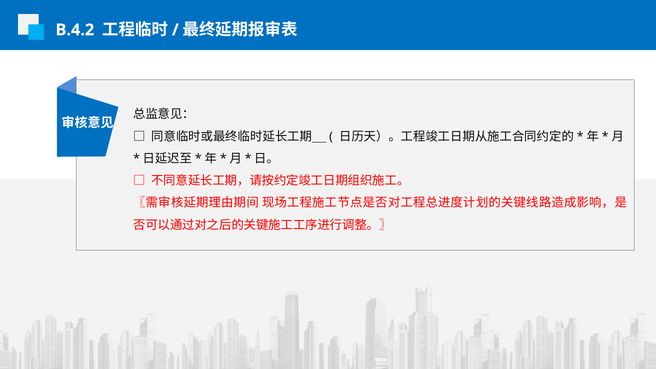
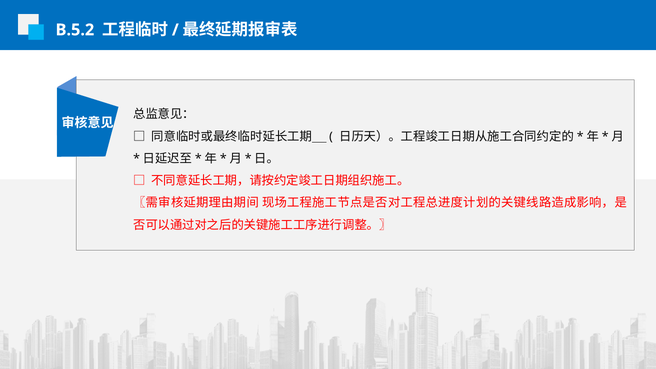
B.4.2: B.4.2 -> B.5.2
